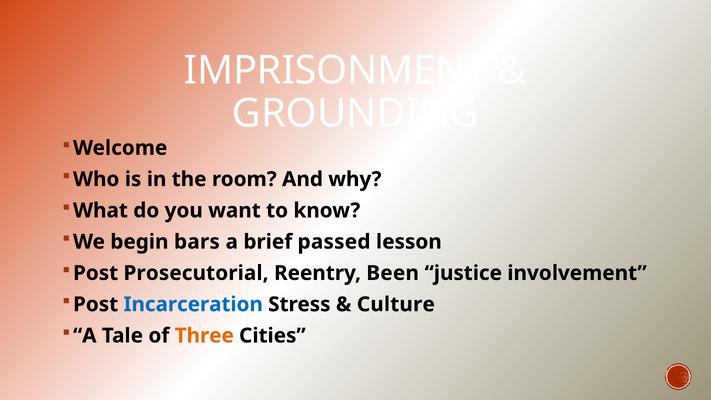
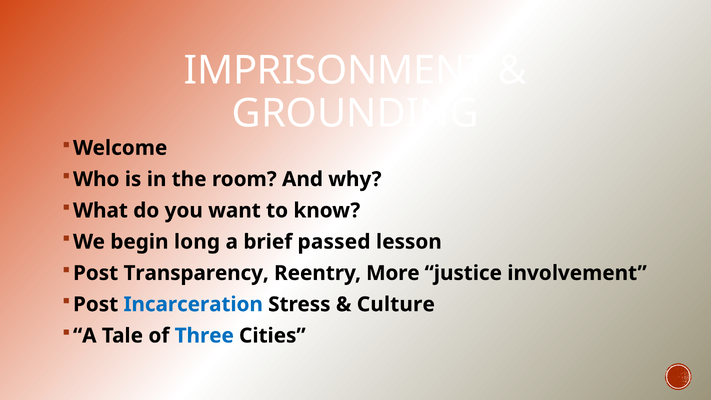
bars: bars -> long
Prosecutorial: Prosecutorial -> Transparency
Been: Been -> More
Three colour: orange -> blue
